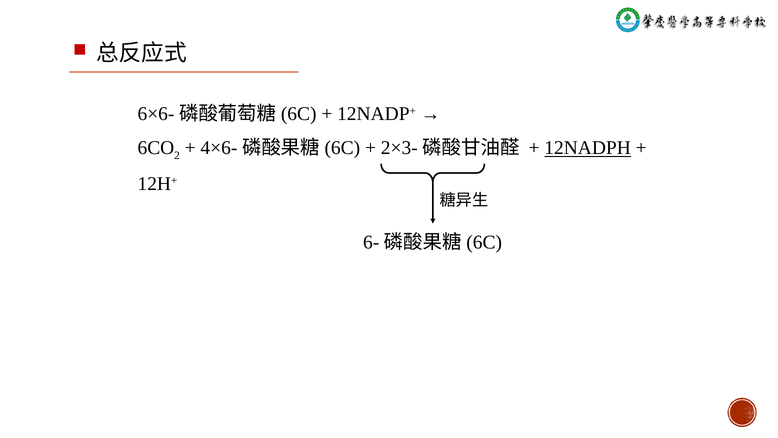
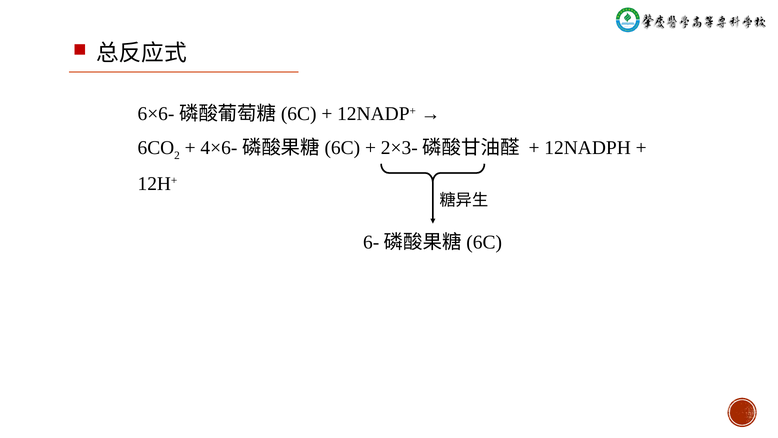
12NADPH underline: present -> none
